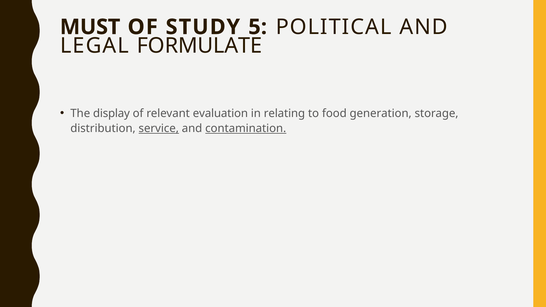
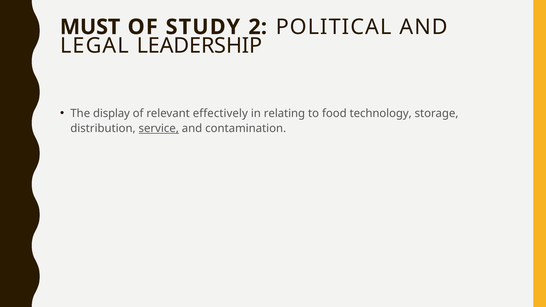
5: 5 -> 2
FORMULATE: FORMULATE -> LEADERSHIP
evaluation: evaluation -> effectively
generation: generation -> technology
contamination underline: present -> none
